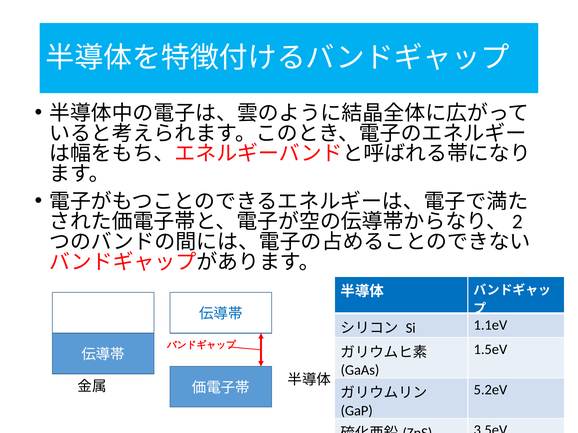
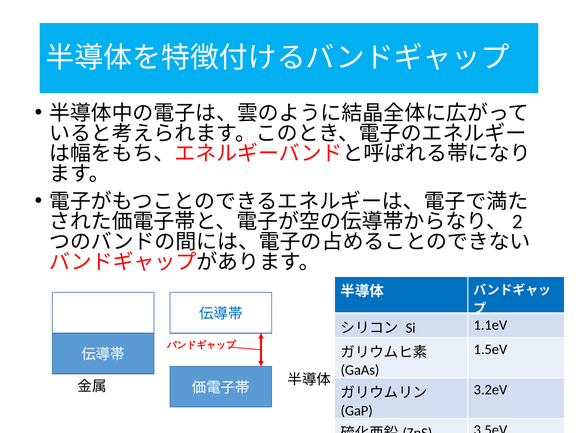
5.2eV: 5.2eV -> 3.2eV
